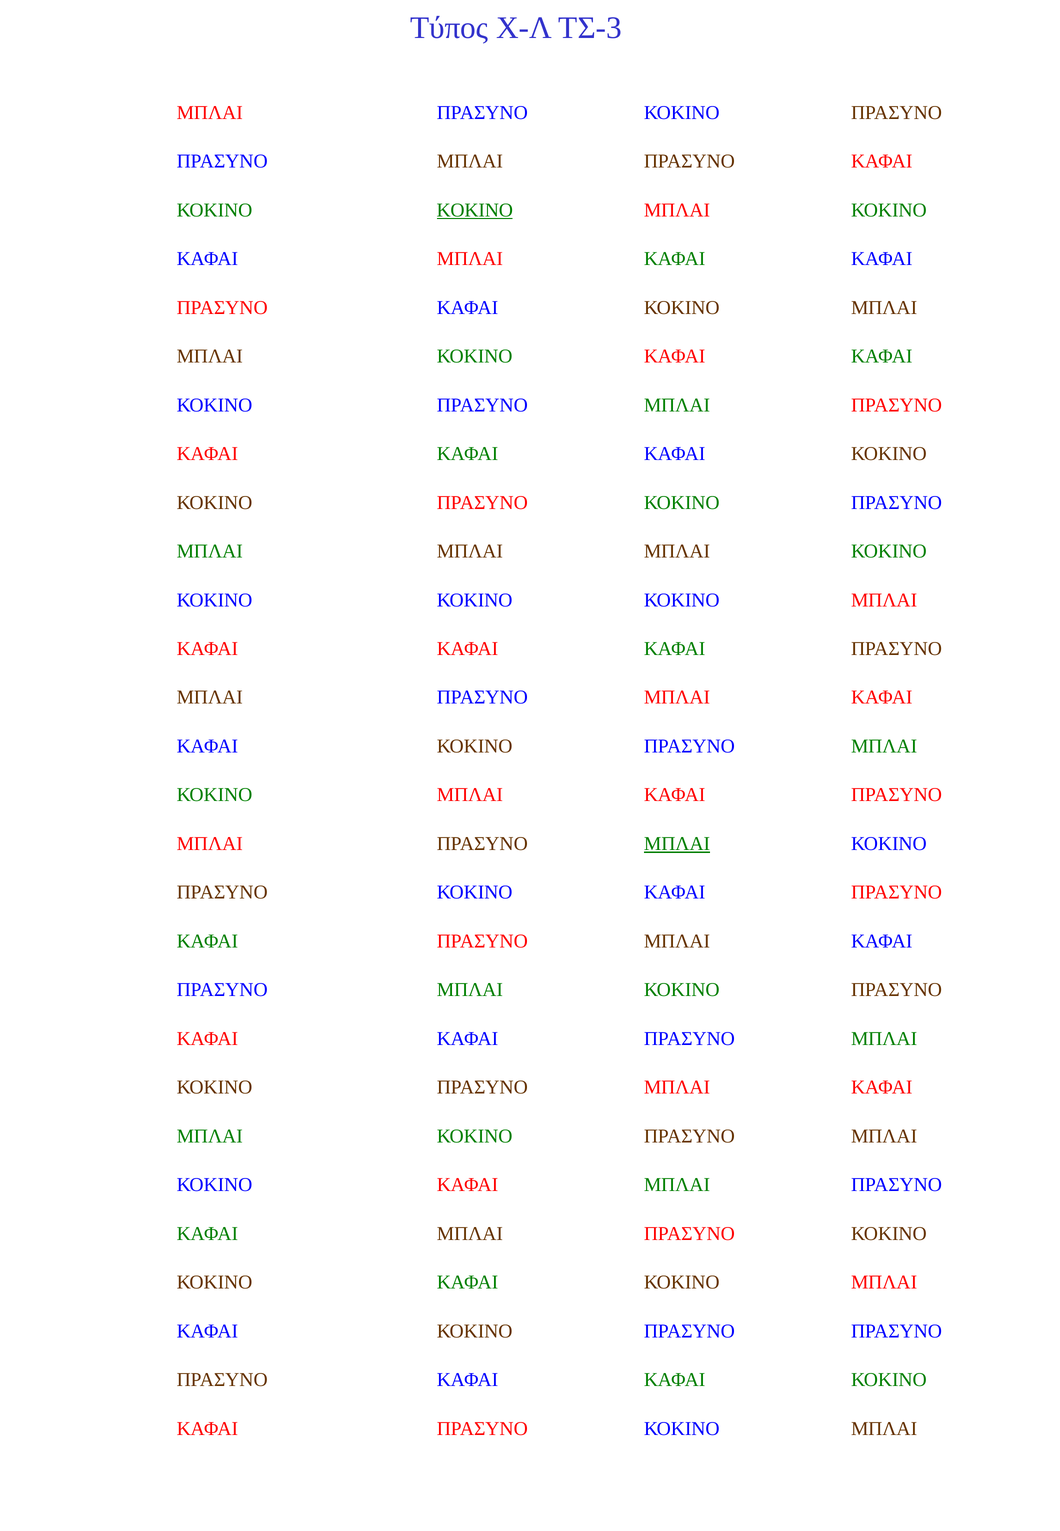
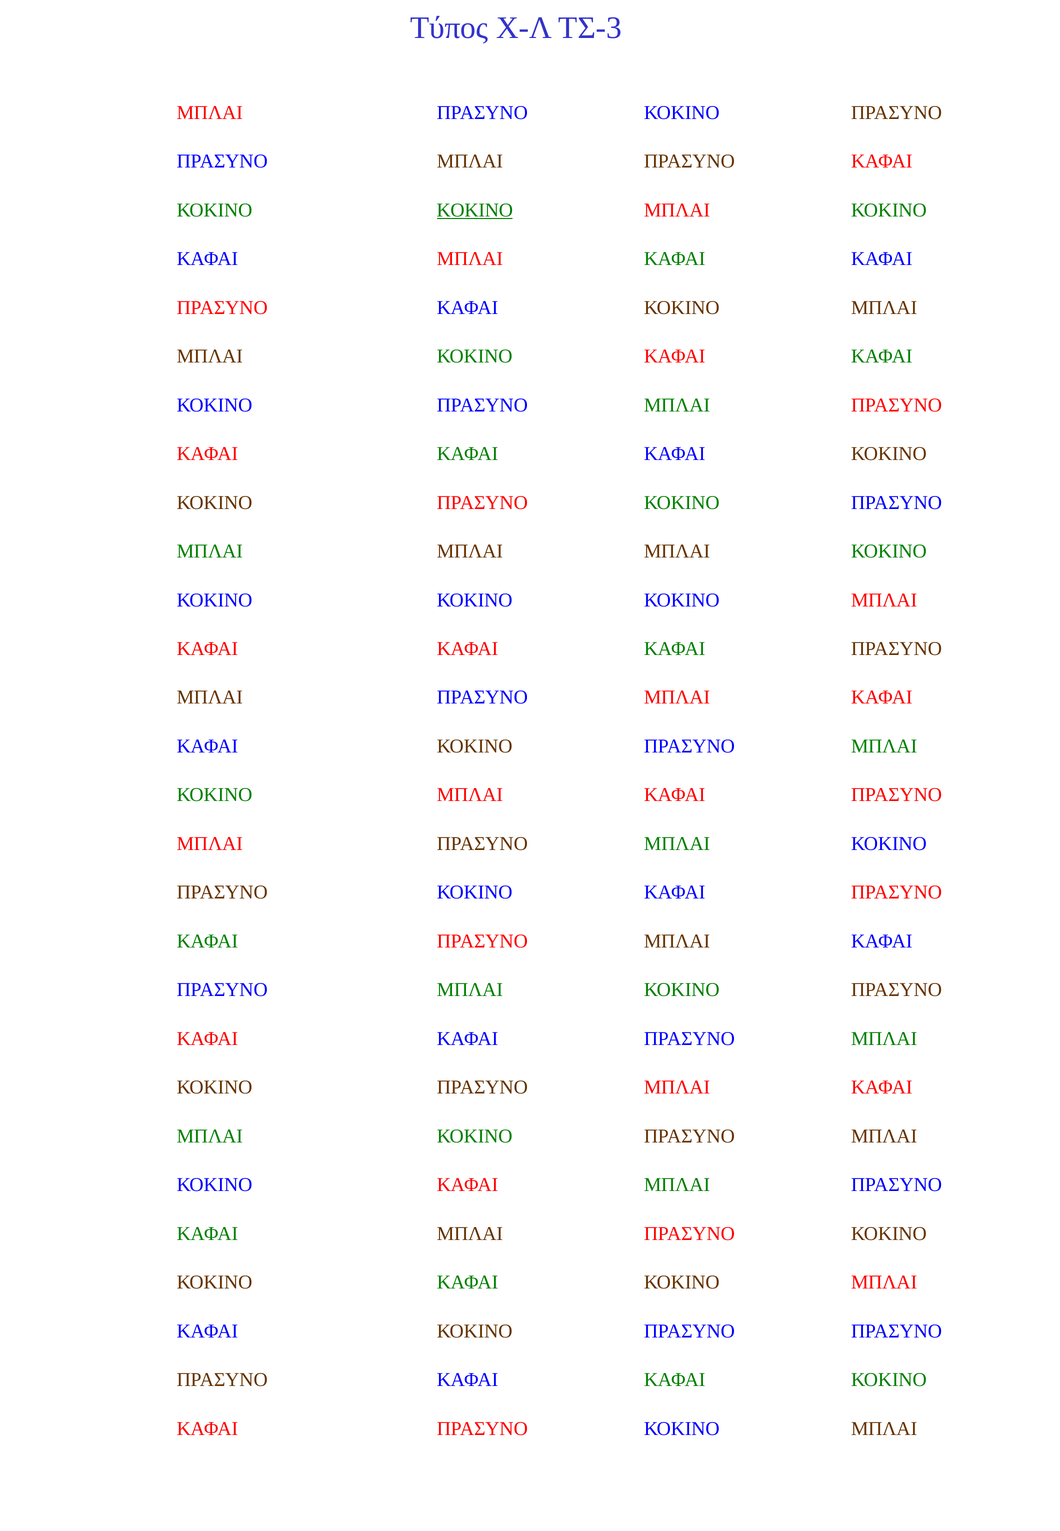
ΜΠΛΑΙ at (677, 844) underline: present -> none
